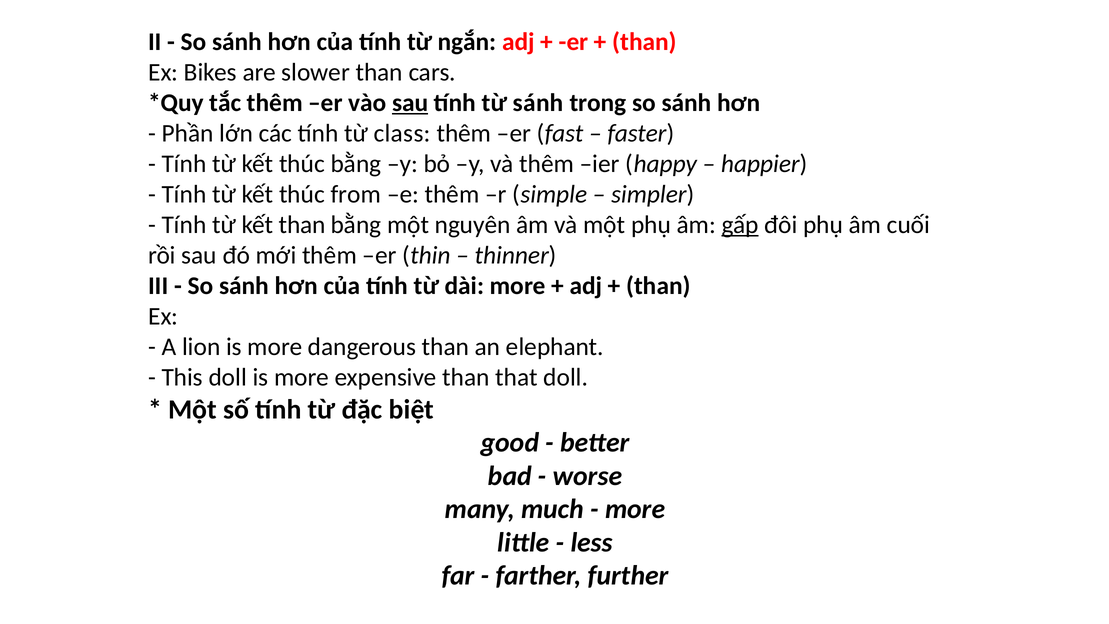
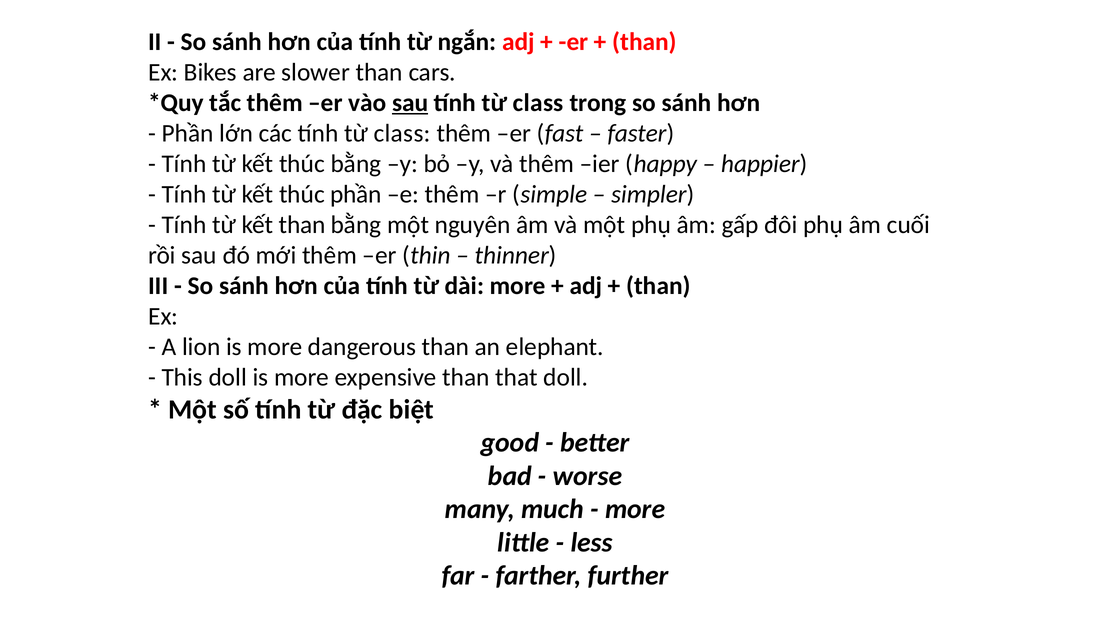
sánh at (538, 103): sánh -> class
thúc from: from -> phần
gấp underline: present -> none
